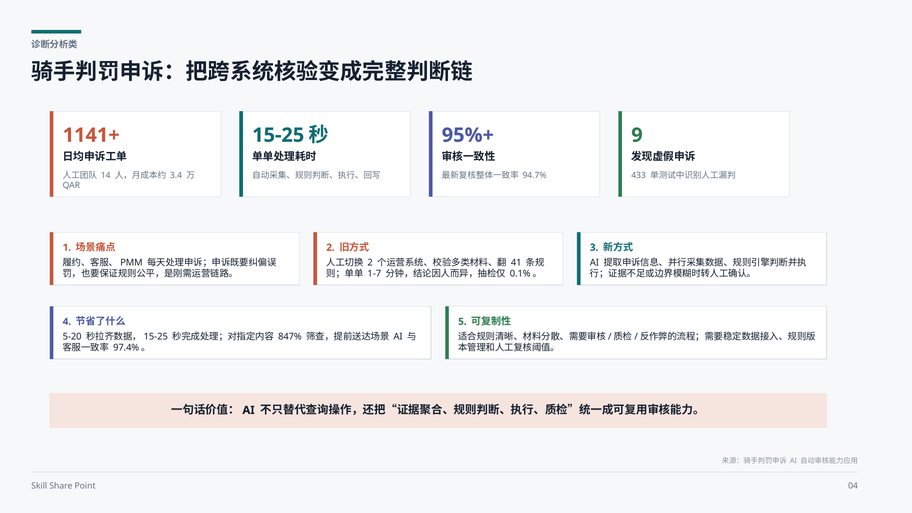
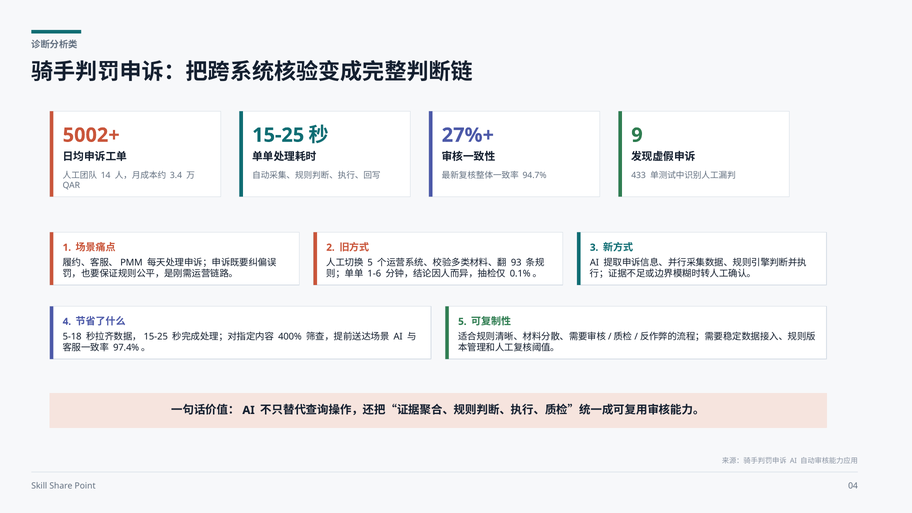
1141+: 1141+ -> 5002+
95%+: 95%+ -> 27%+
2 at (370, 263): 2 -> 5
41: 41 -> 93
1-7: 1-7 -> 1-6
5-20: 5-20 -> 5-18
847%: 847% -> 400%
